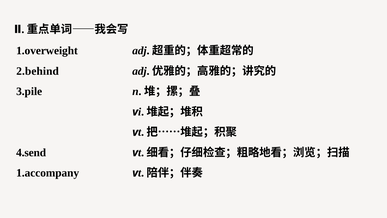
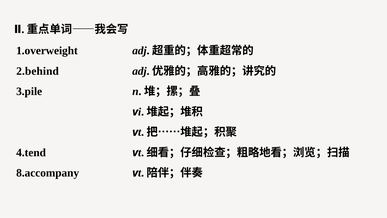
4.send: 4.send -> 4.tend
1.accompany: 1.accompany -> 8.accompany
